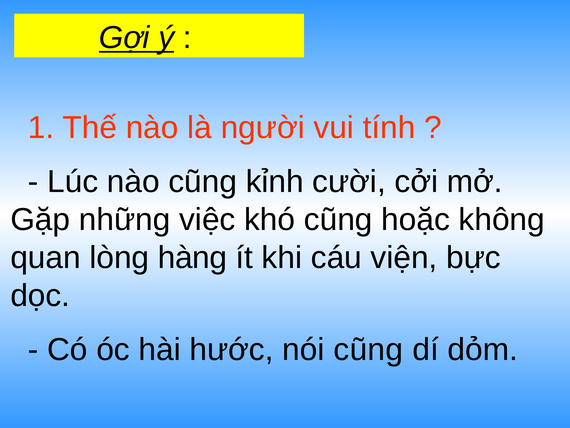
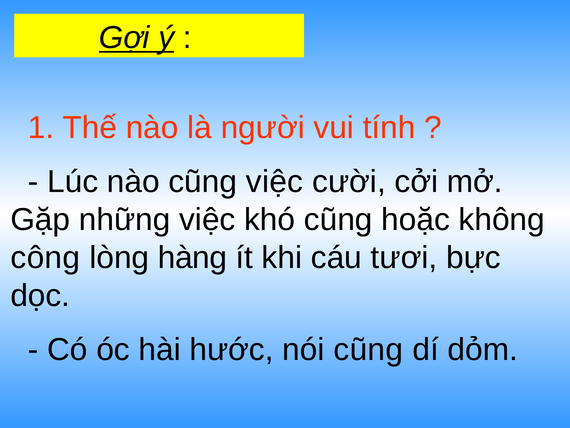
cũng kỉnh: kỉnh -> việc
quan: quan -> công
viện: viện -> tươi
